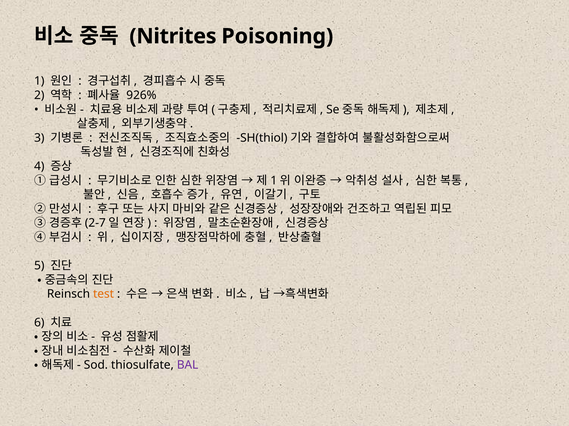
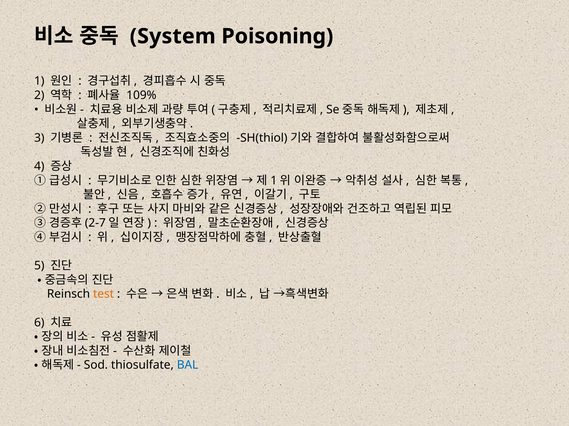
Nitrites: Nitrites -> System
926%: 926% -> 109%
BAL colour: purple -> blue
